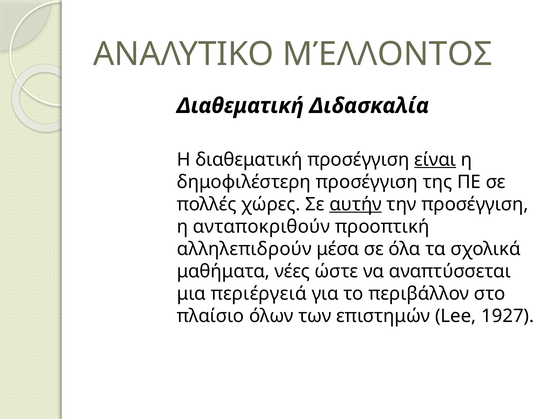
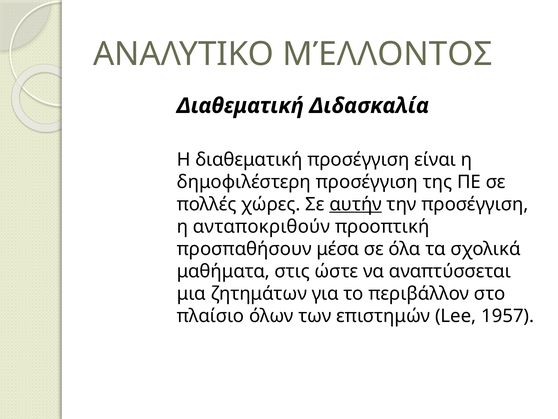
είναι underline: present -> none
αλληλεπιδρούν: αλληλεπιδρούν -> προσπαθήσουν
νέες: νέες -> στις
περιέργειά: περιέργειά -> ζητημάτων
1927: 1927 -> 1957
